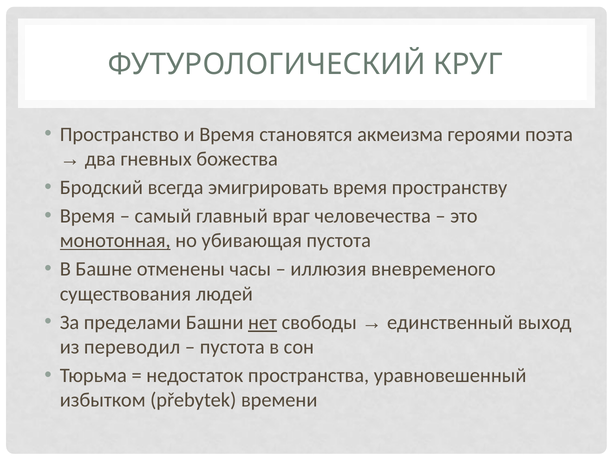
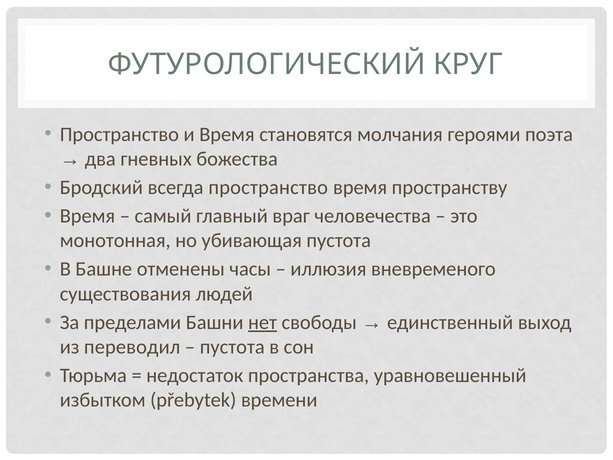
акмеизма: акмеизма -> молчания
всегда эмигрировать: эмигрировать -> пространство
монотонная underline: present -> none
